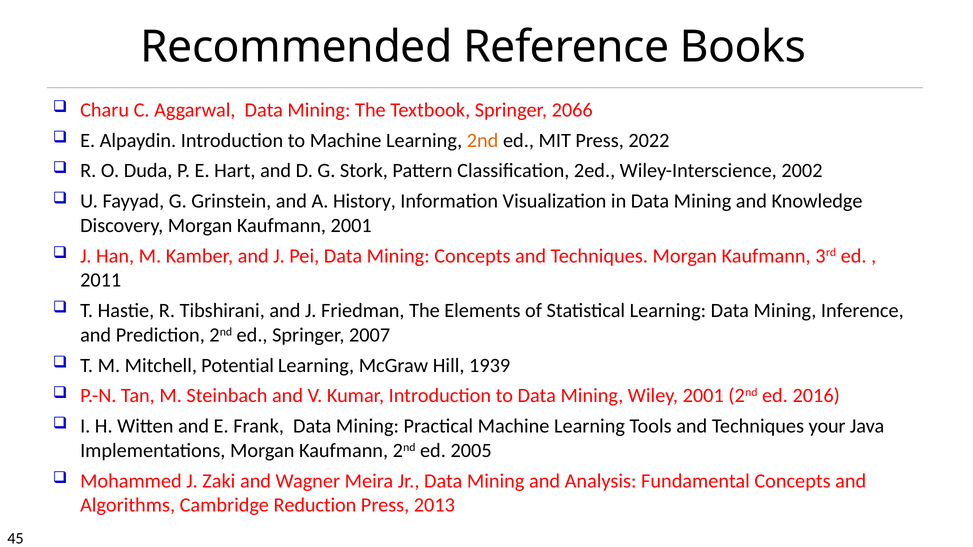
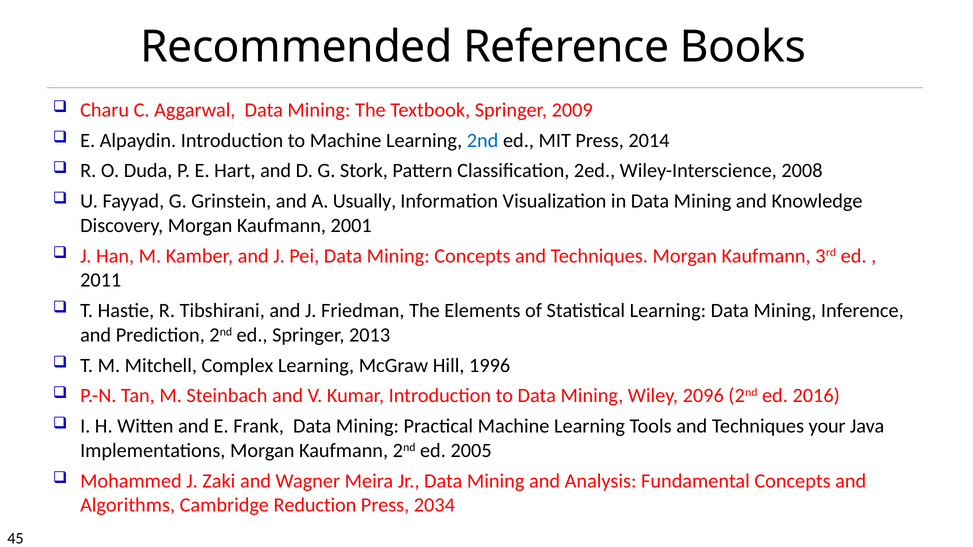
2066: 2066 -> 2009
2nd at (483, 140) colour: orange -> blue
2022: 2022 -> 2014
2002: 2002 -> 2008
History: History -> Usually
2007: 2007 -> 2013
Potential: Potential -> Complex
1939: 1939 -> 1996
Wiley 2001: 2001 -> 2096
2013: 2013 -> 2034
